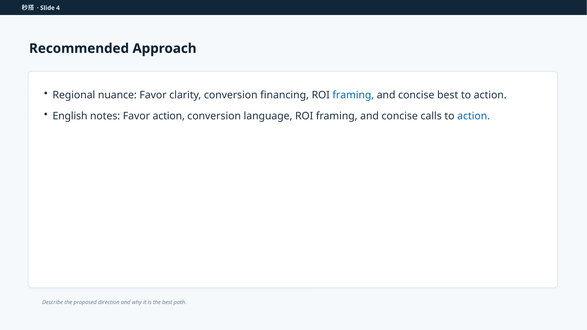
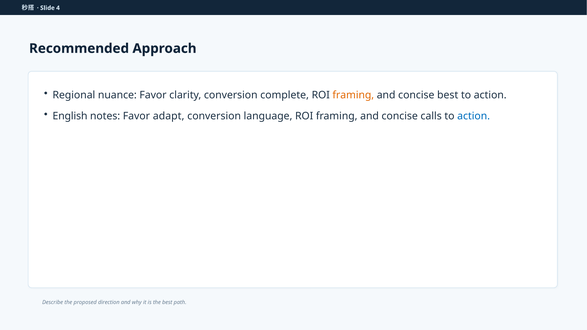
financing: financing -> complete
framing at (353, 95) colour: blue -> orange
Favor action: action -> adapt
